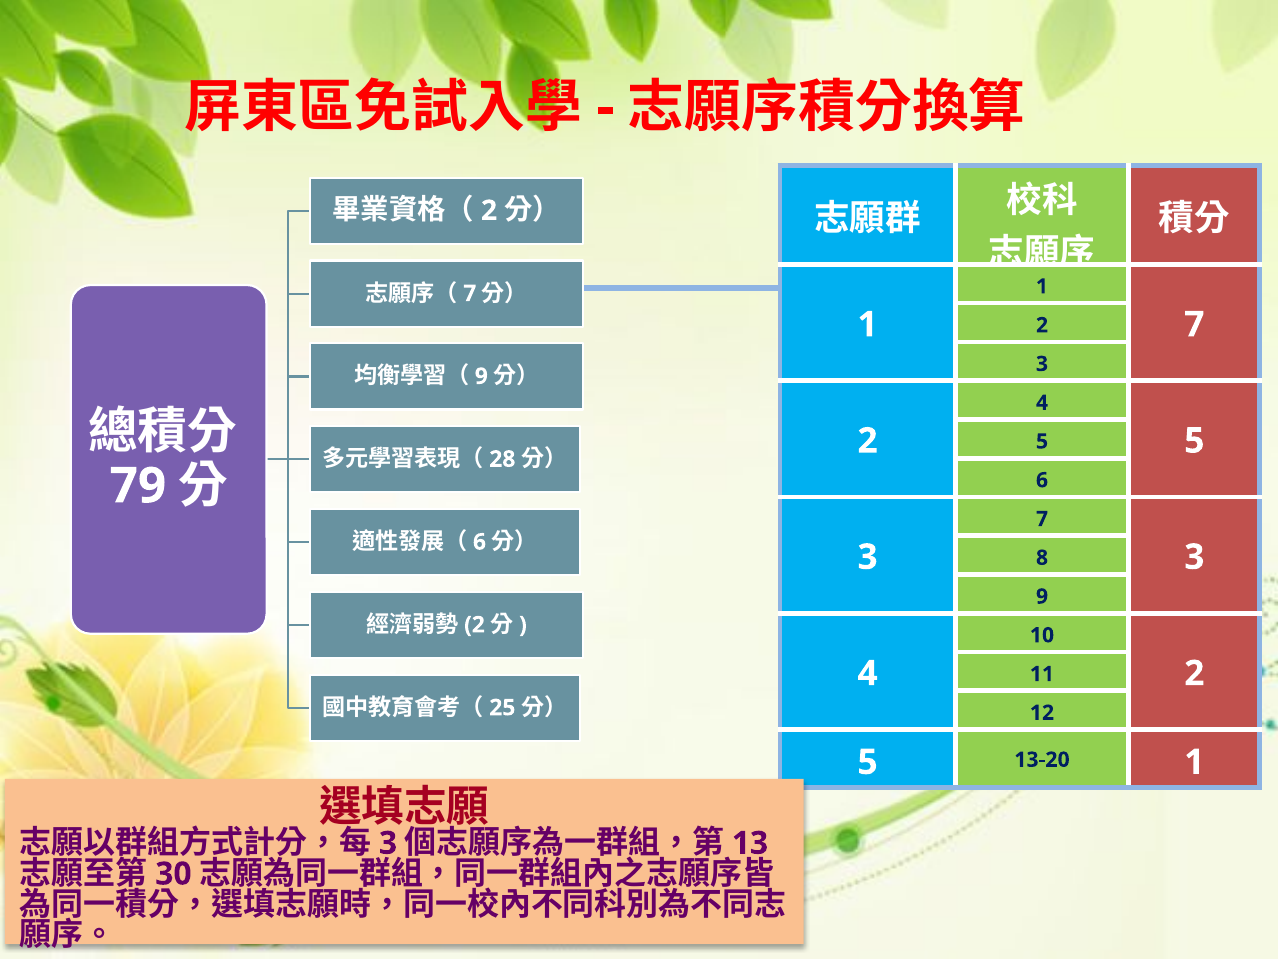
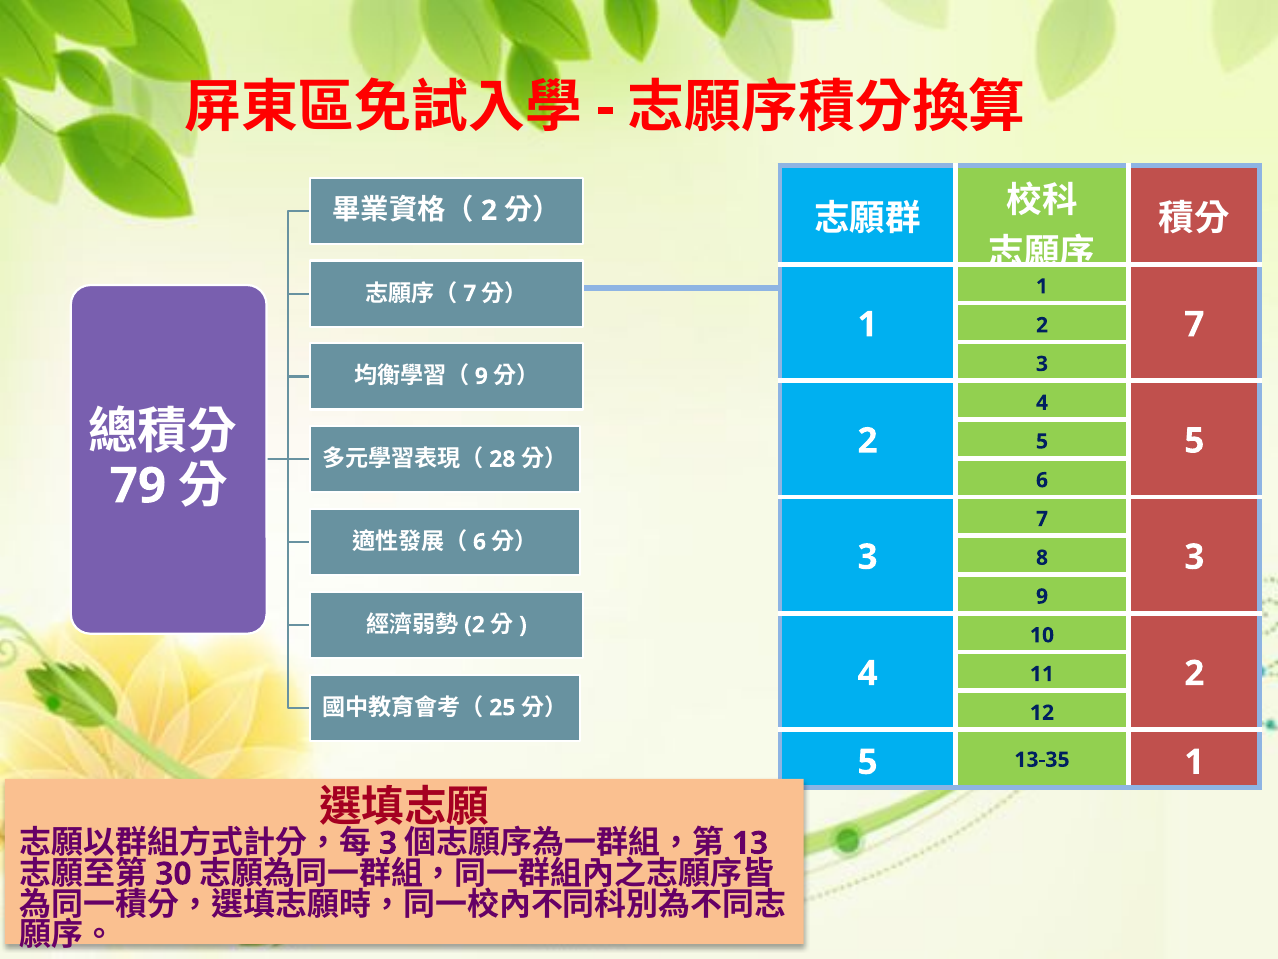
13-20: 13-20 -> 13-35
